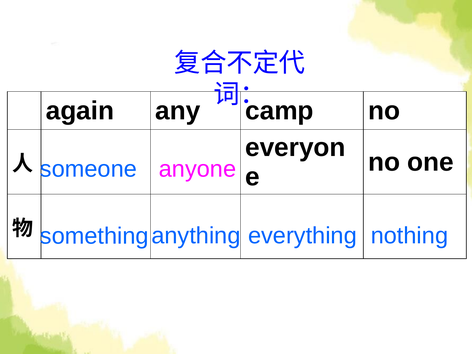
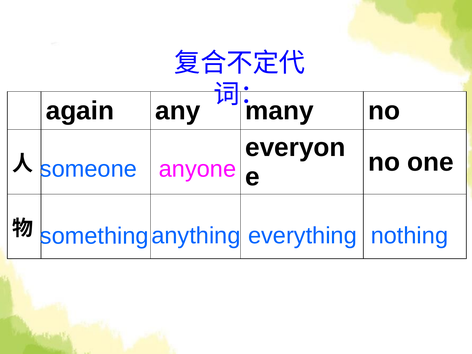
camp: camp -> many
